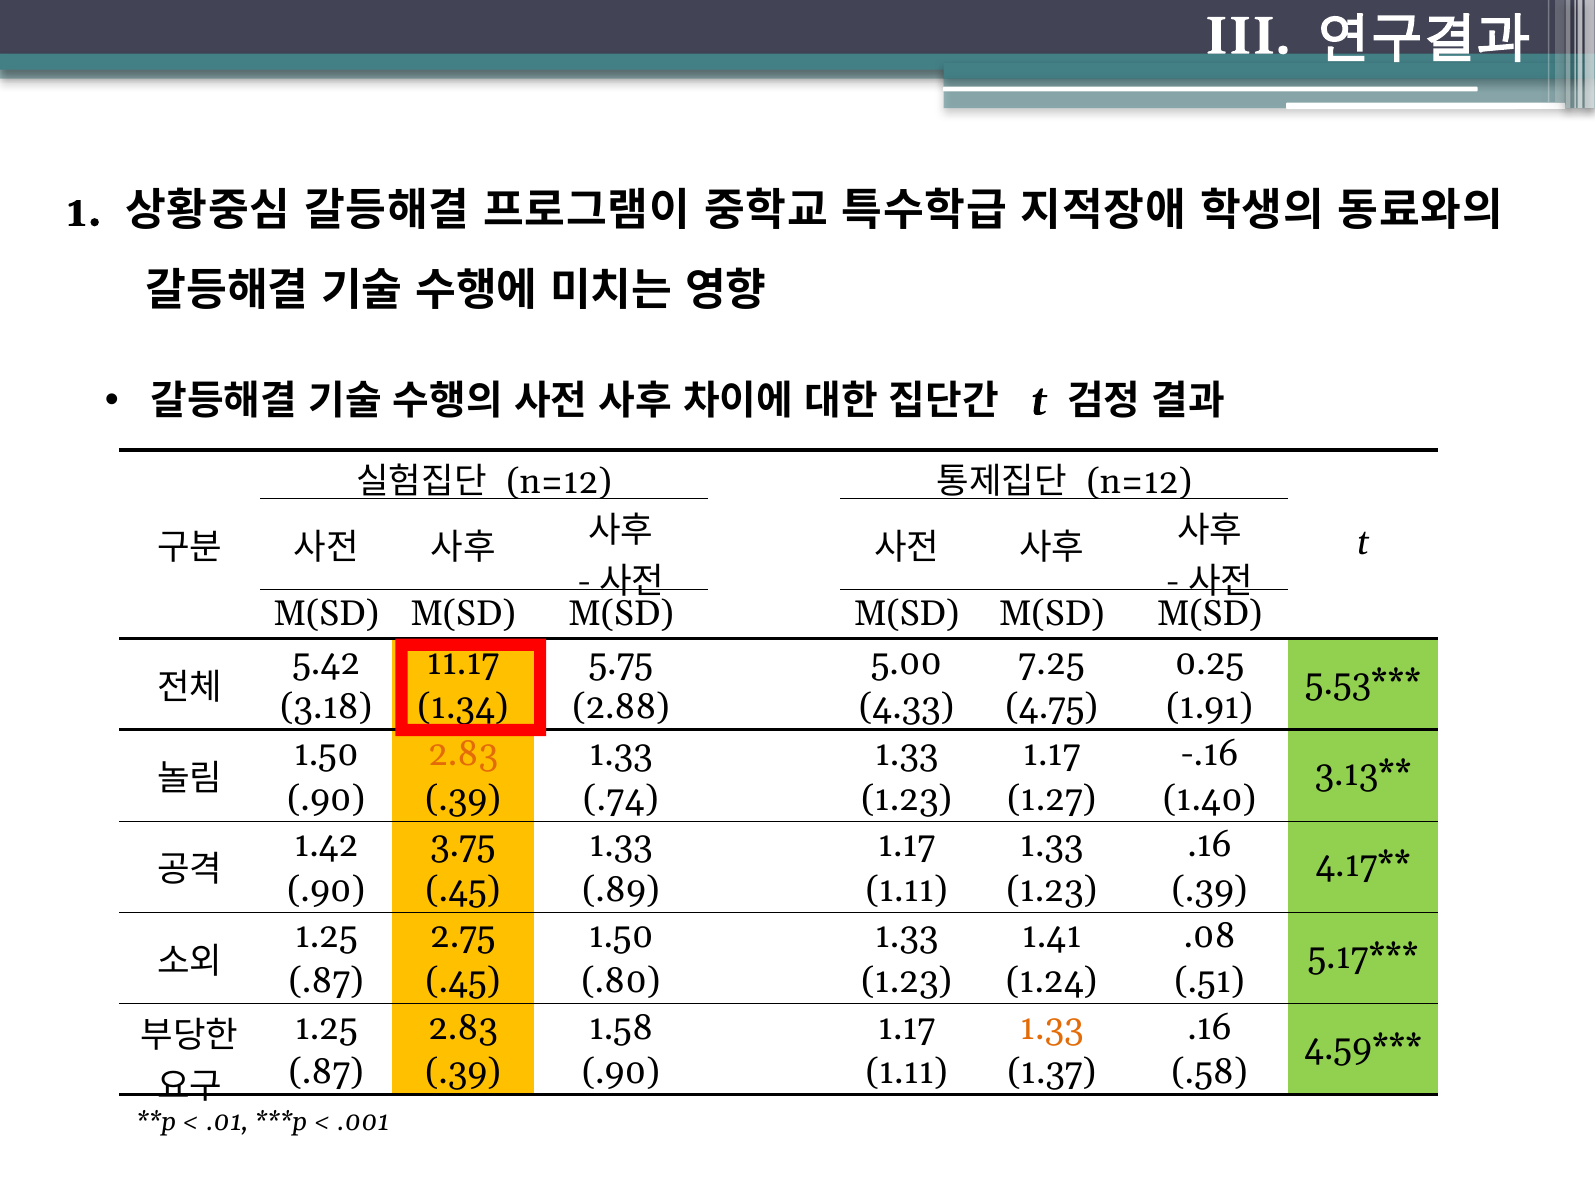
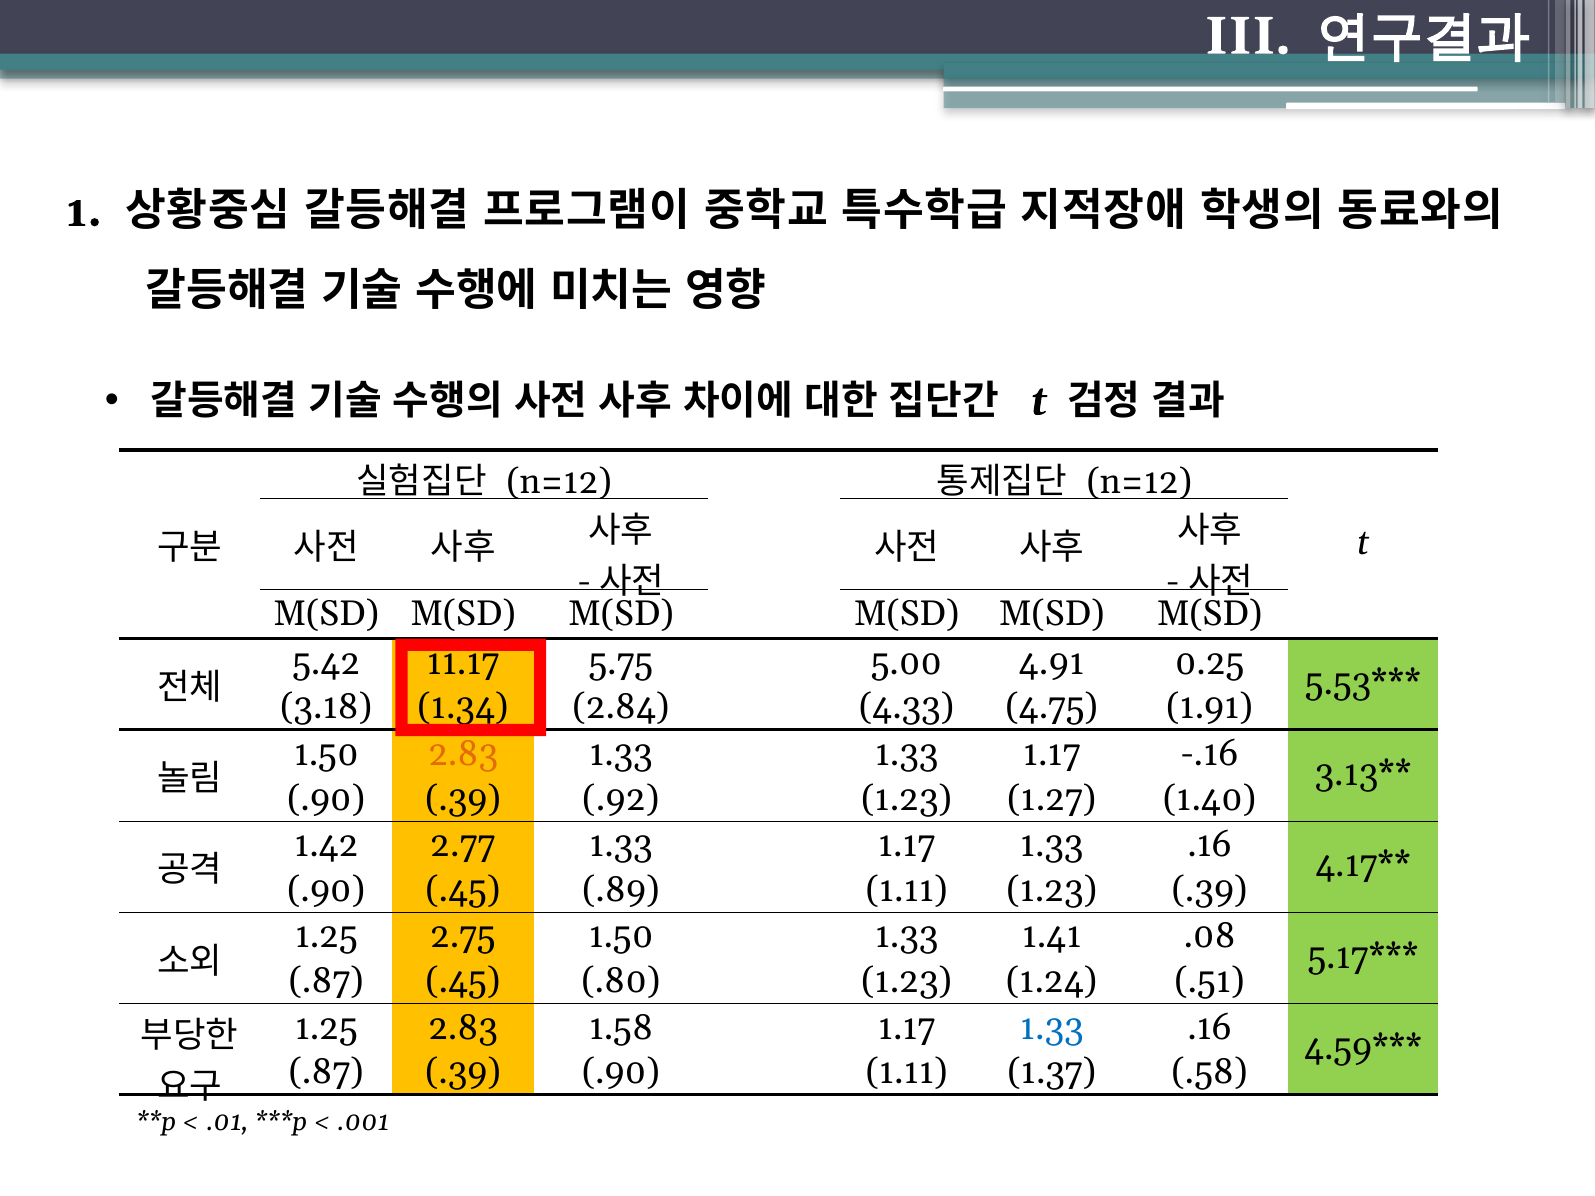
7.25: 7.25 -> 4.91
2.88: 2.88 -> 2.84
.74: .74 -> .92
3.75: 3.75 -> 2.77
1.33 at (1052, 1028) colour: orange -> blue
